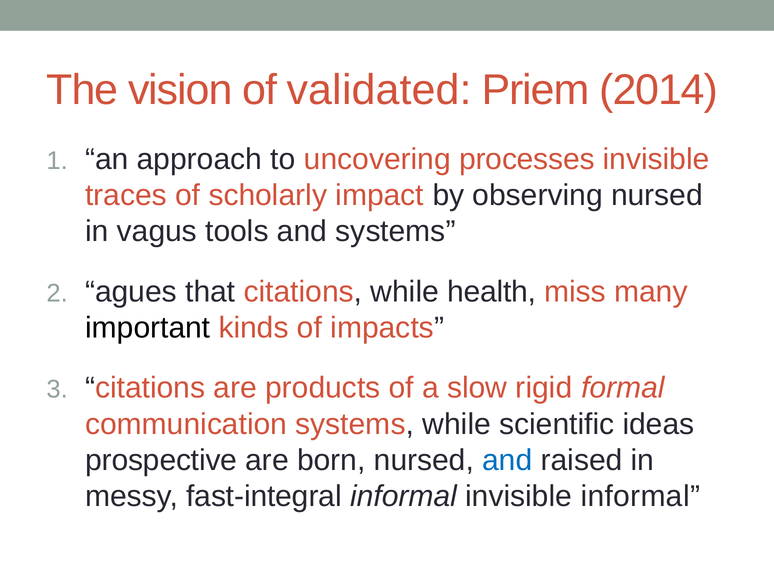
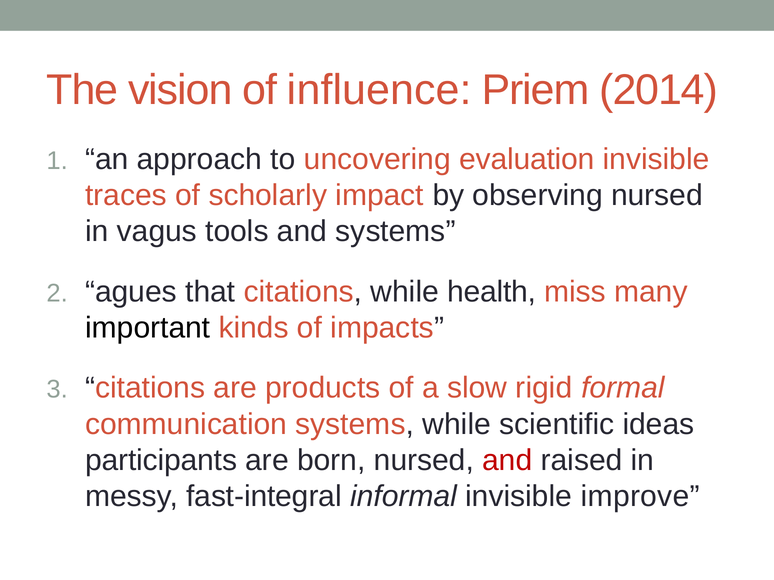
validated: validated -> influence
processes: processes -> evaluation
prospective: prospective -> participants
and at (507, 461) colour: blue -> red
invisible informal: informal -> improve
